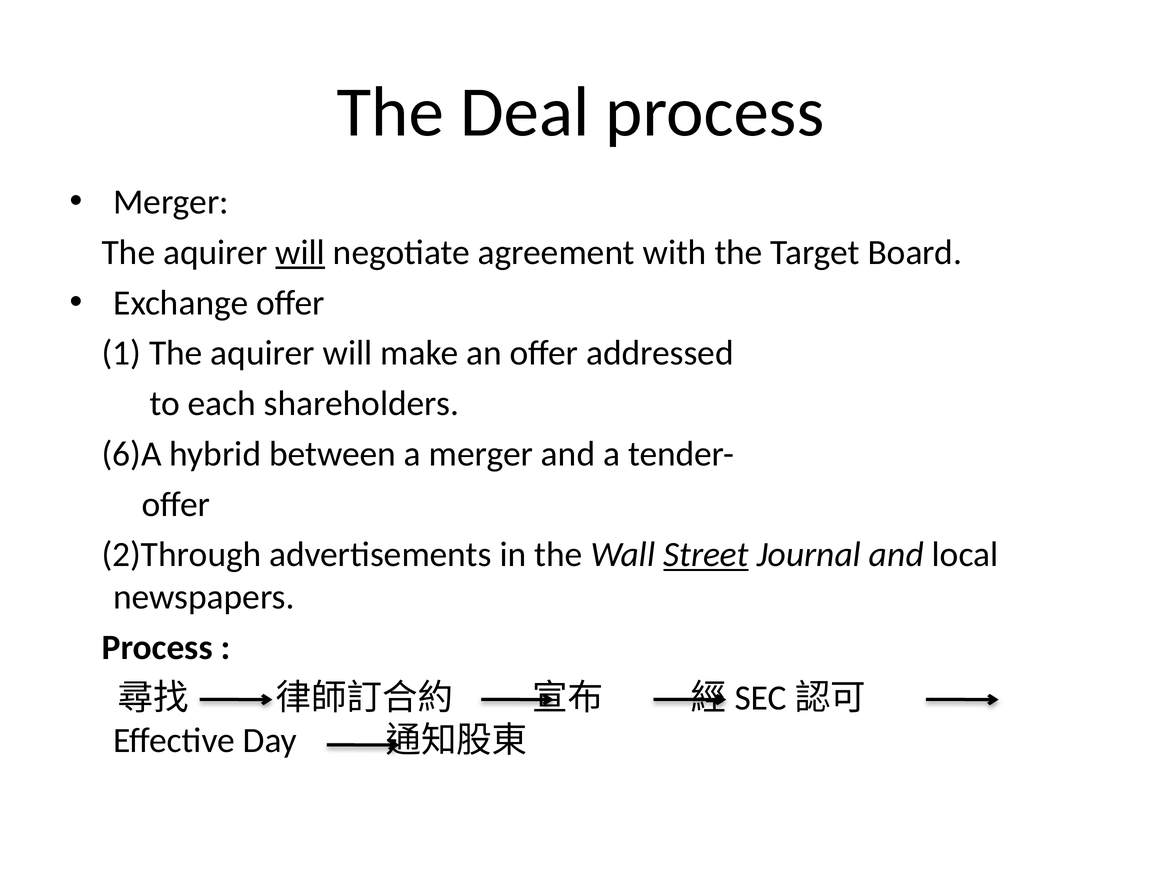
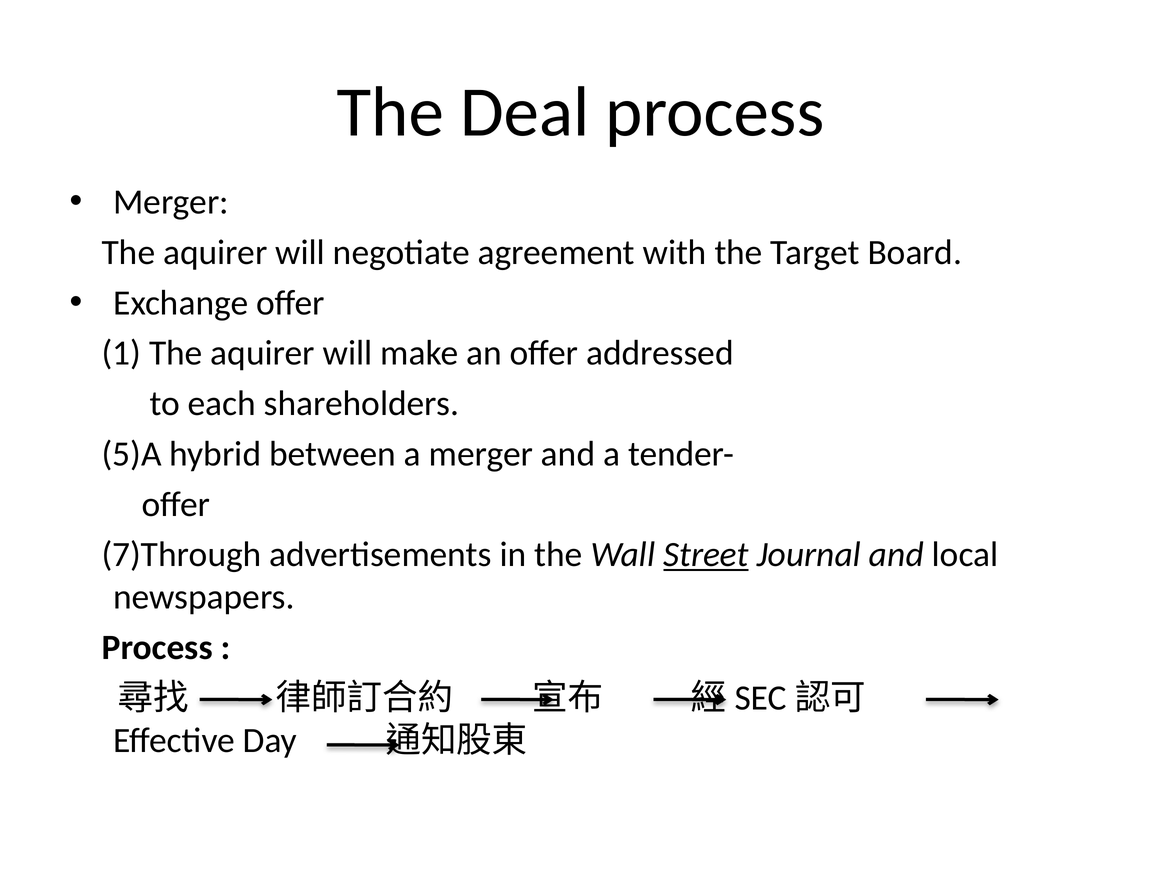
will at (300, 252) underline: present -> none
6)A: 6)A -> 5)A
2)Through: 2)Through -> 7)Through
